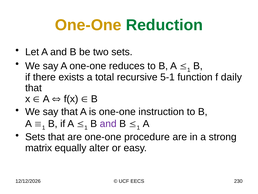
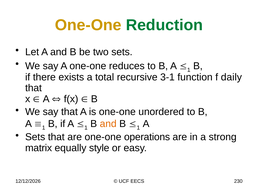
5-1: 5-1 -> 3-1
instruction: instruction -> unordered
and at (108, 124) colour: purple -> orange
procedure: procedure -> operations
alter: alter -> style
